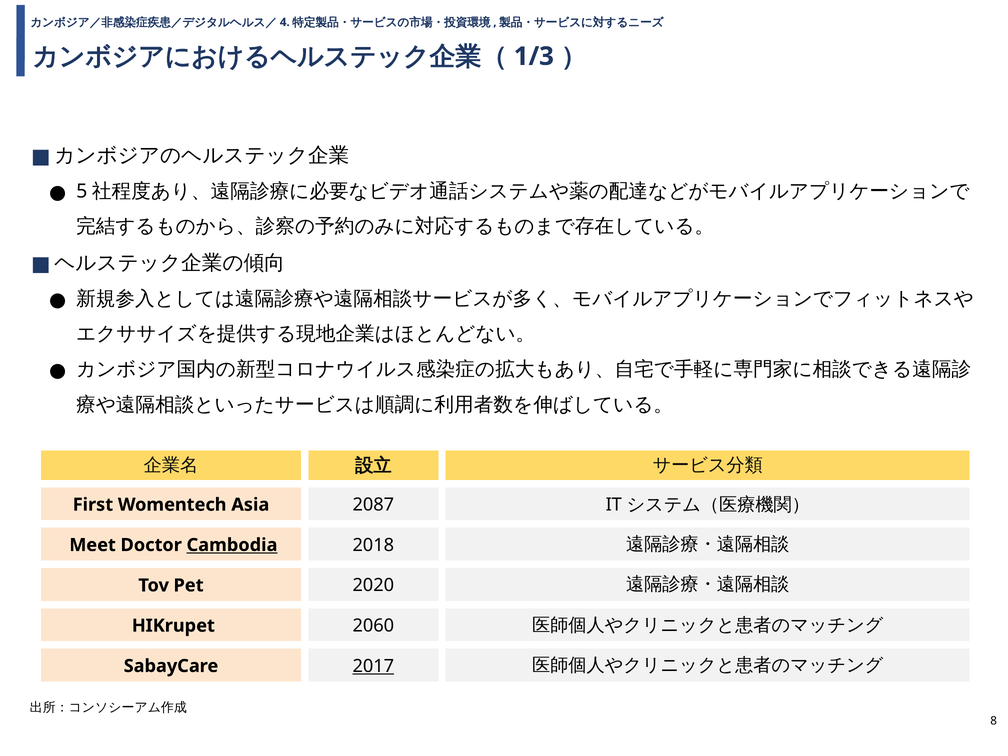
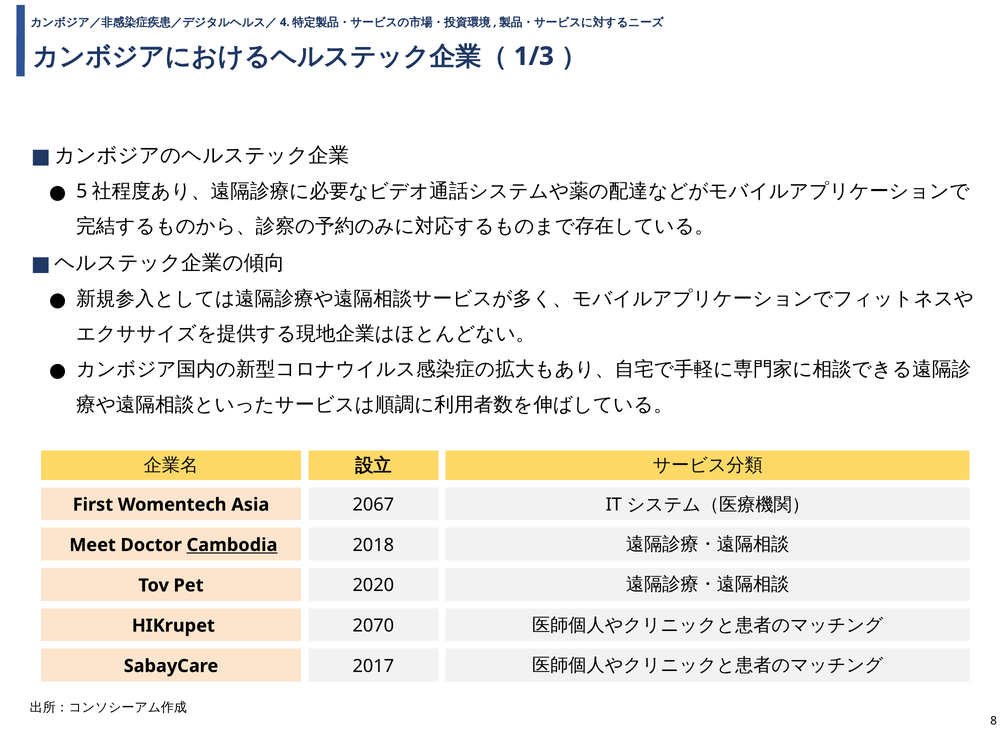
2087: 2087 -> 2067
2060: 2060 -> 2070
2017 underline: present -> none
